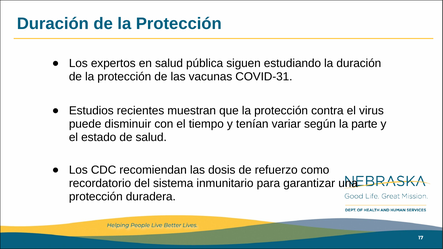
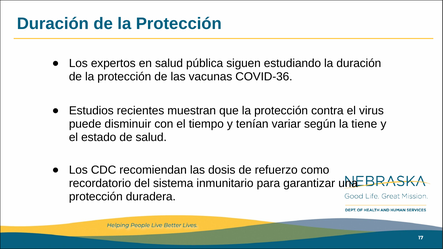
COVID-31: COVID-31 -> COVID-36
parte: parte -> tiene
